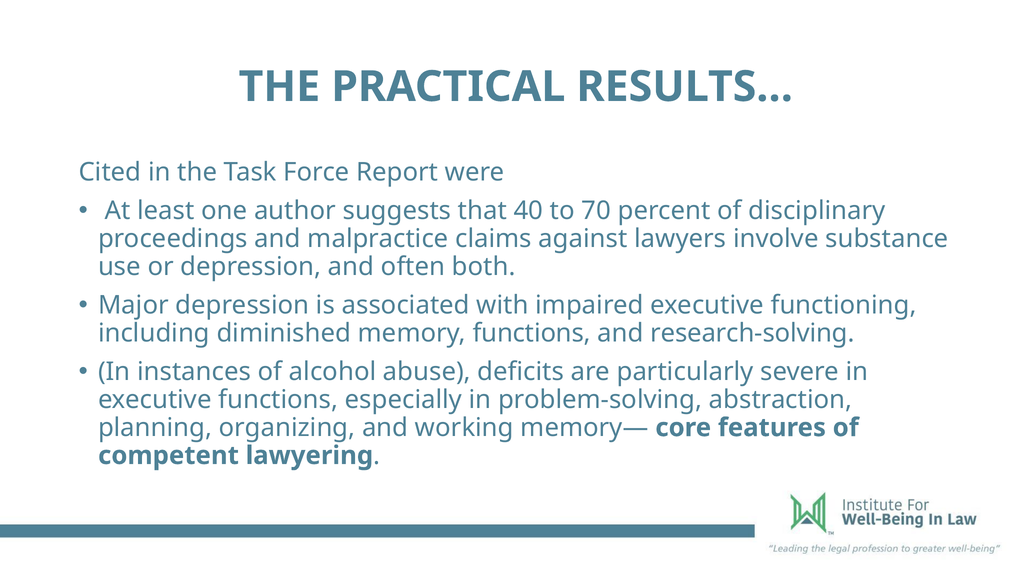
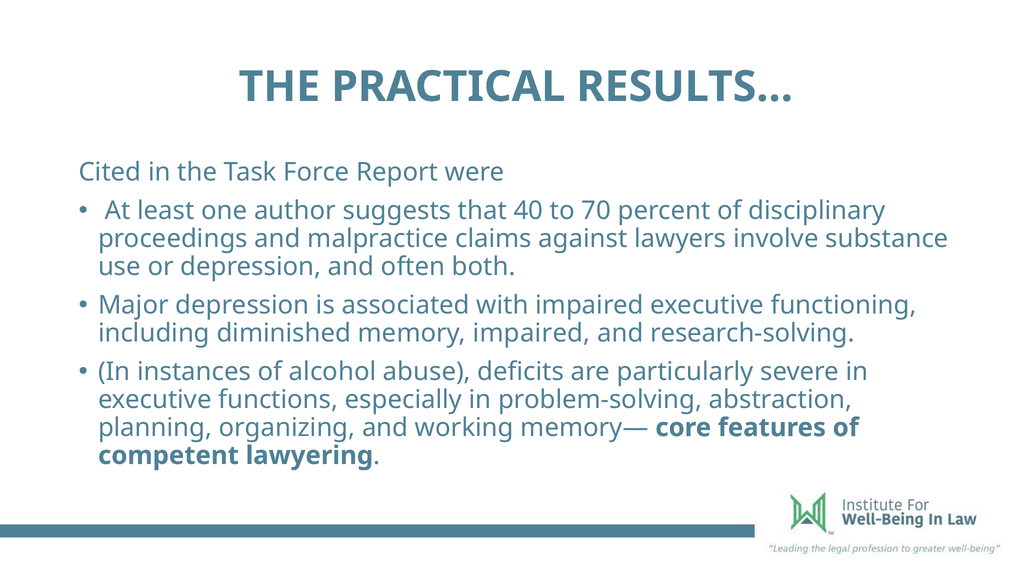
memory functions: functions -> impaired
